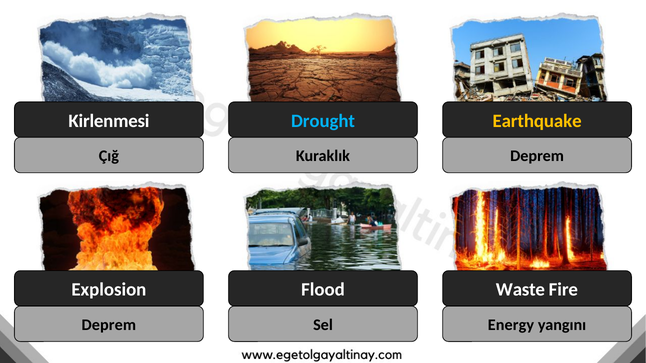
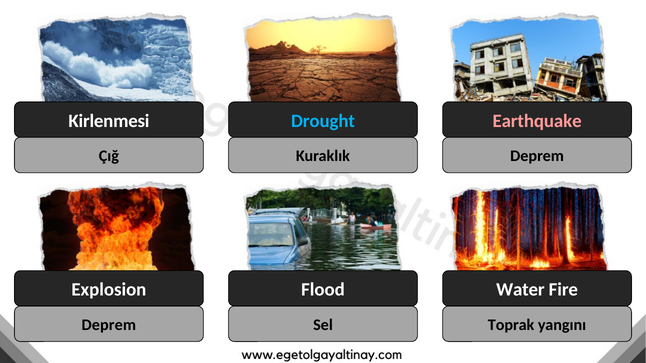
Earthquake colour: yellow -> pink
Waste: Waste -> Water
Energy: Energy -> Toprak
